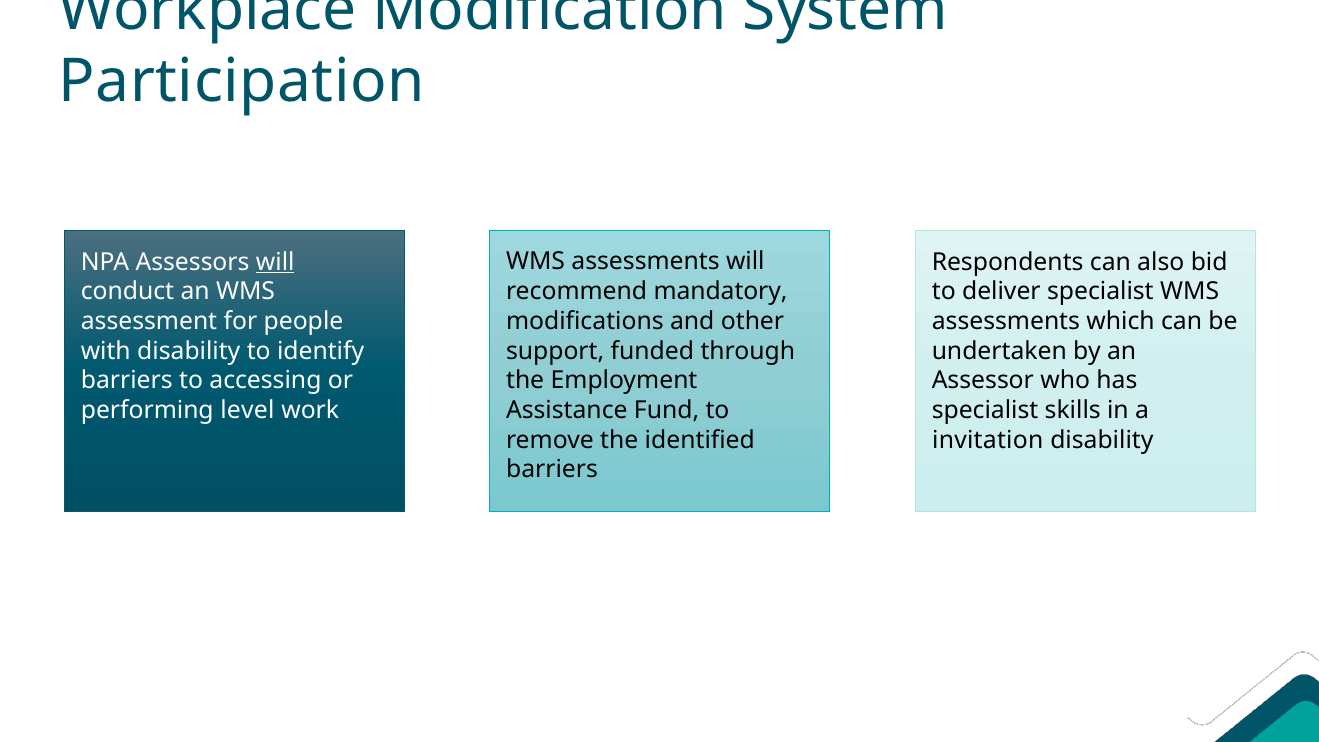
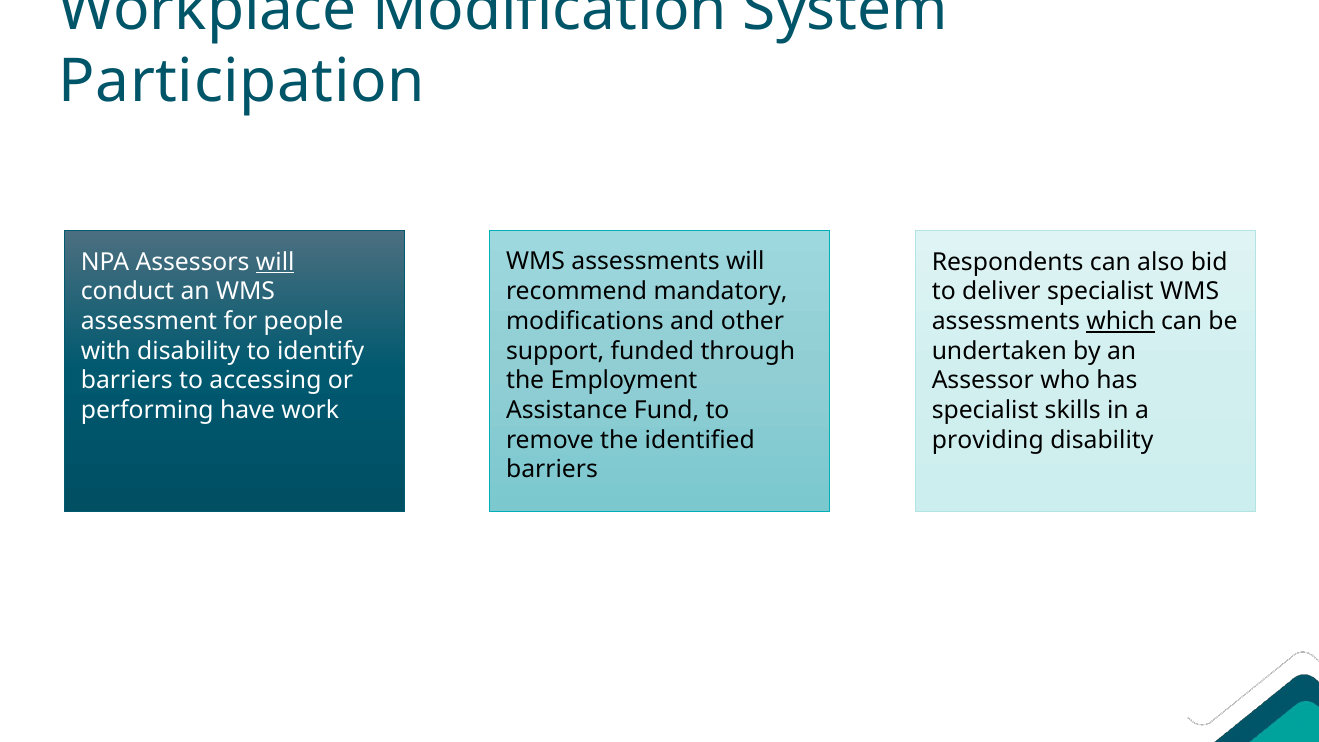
which underline: none -> present
level: level -> have
invitation: invitation -> providing
